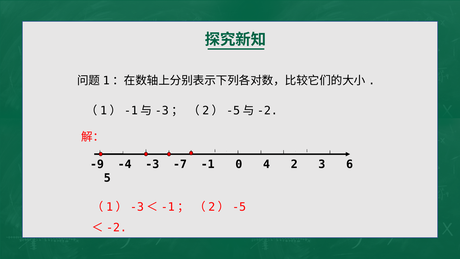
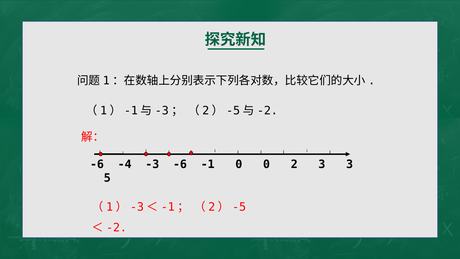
-9 at (97, 164): -9 -> -6
-3 -7: -7 -> -6
0 4: 4 -> 0
3 6: 6 -> 3
